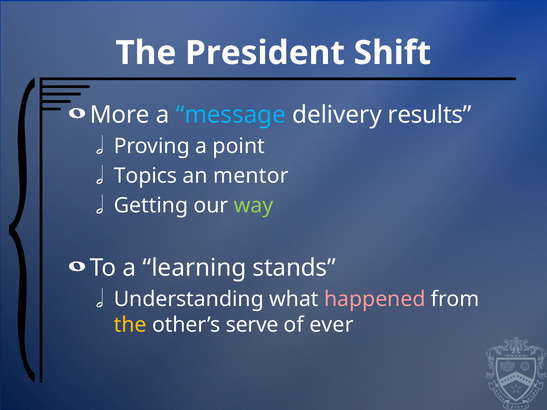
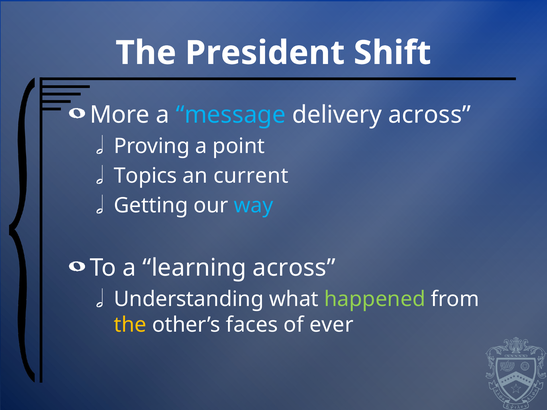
delivery results: results -> across
mentor: mentor -> current
way colour: light green -> light blue
learning stands: stands -> across
happened colour: pink -> light green
serve: serve -> faces
